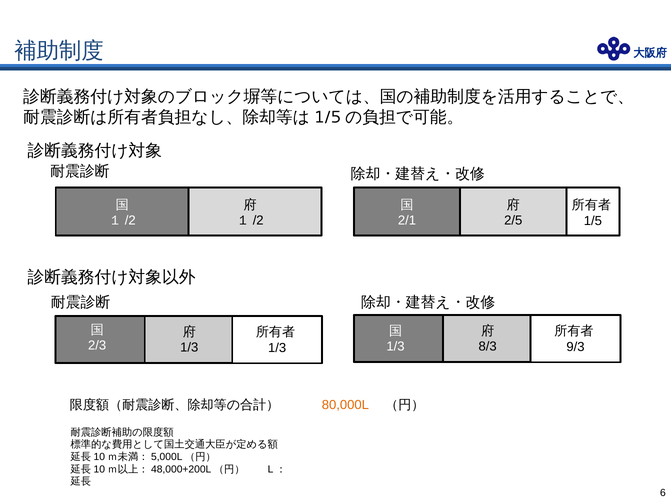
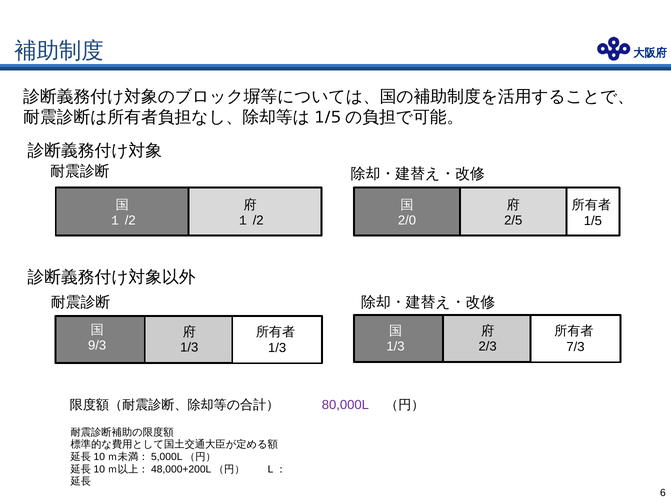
2/1: 2/1 -> 2/0
2/3: 2/3 -> 9/3
8/3: 8/3 -> 2/3
9/3: 9/3 -> 7/3
80,000L colour: orange -> purple
